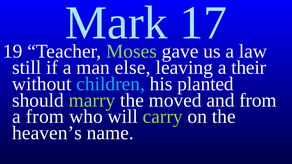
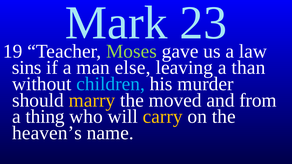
17: 17 -> 23
still: still -> sins
their: their -> than
planted: planted -> murder
marry colour: light green -> yellow
a from: from -> thing
carry colour: light green -> yellow
